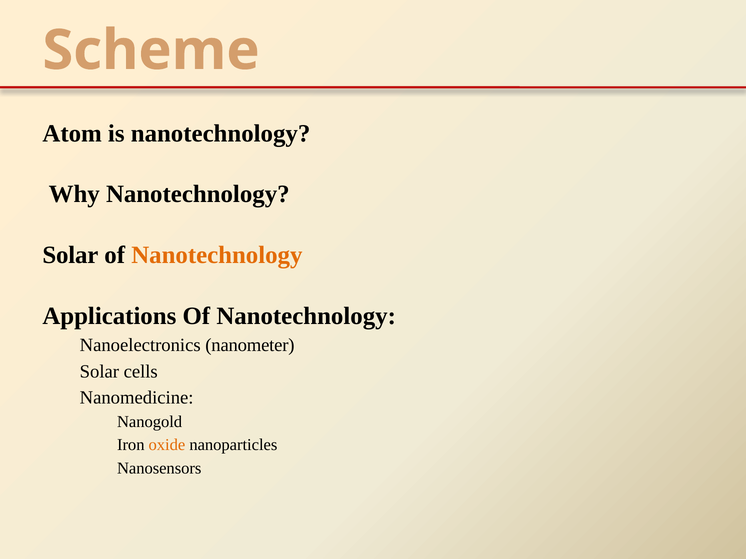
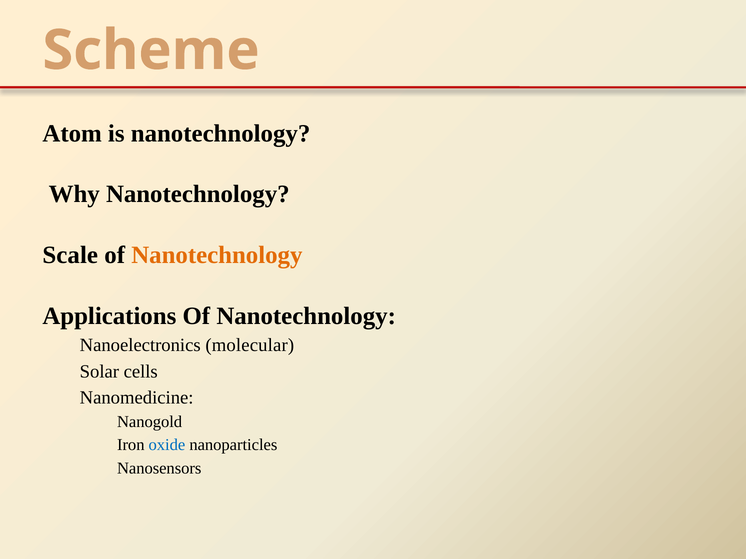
Solar at (70, 255): Solar -> Scale
nanometer: nanometer -> molecular
oxide colour: orange -> blue
